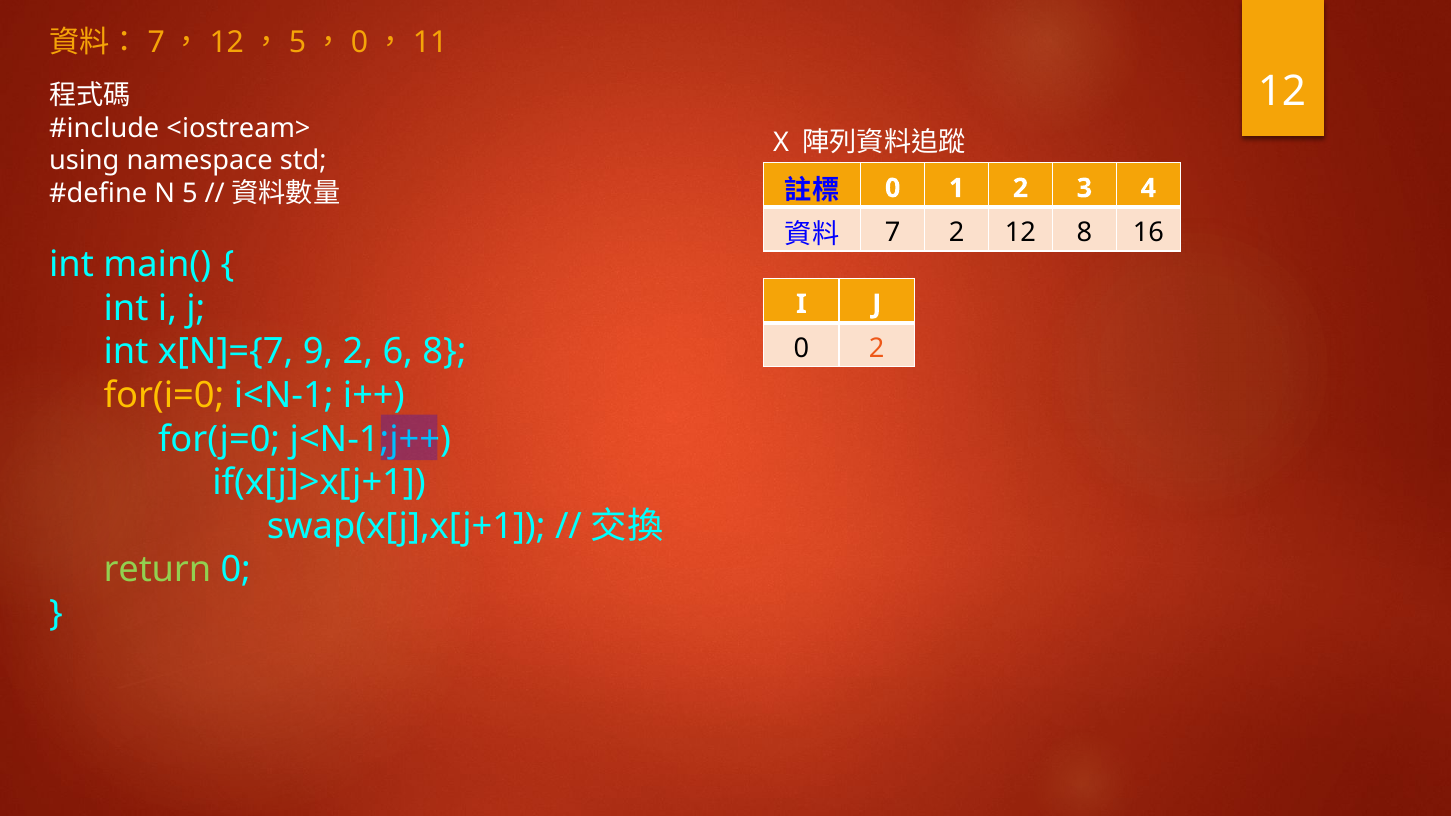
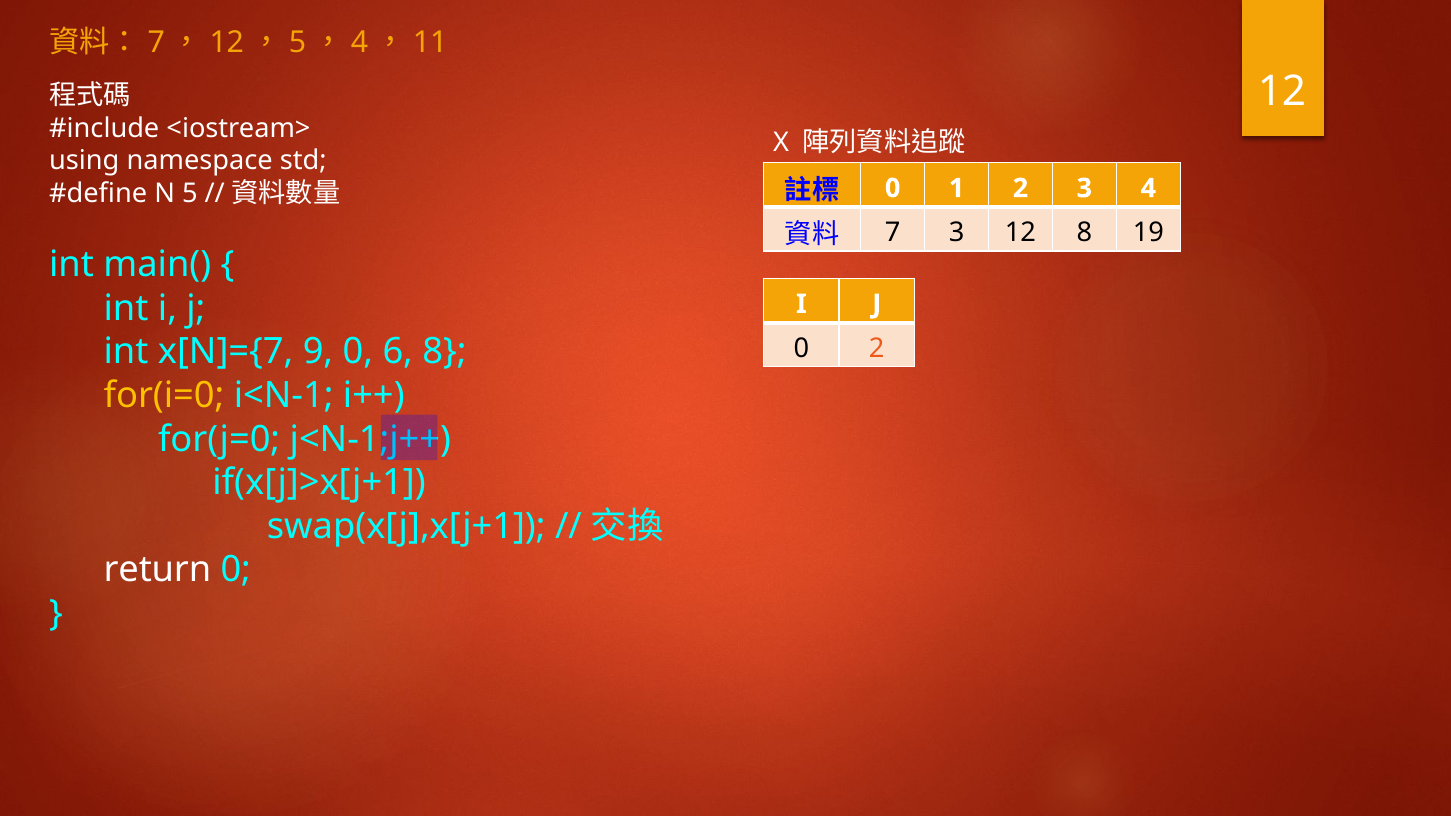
0 at (360, 42): 0 -> 4
7 2: 2 -> 3
16: 16 -> 19
9 2: 2 -> 0
return colour: light green -> white
